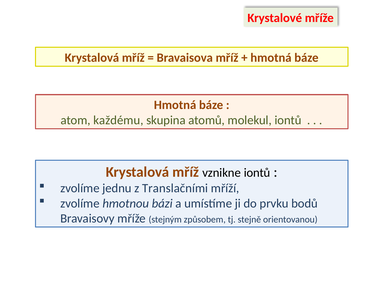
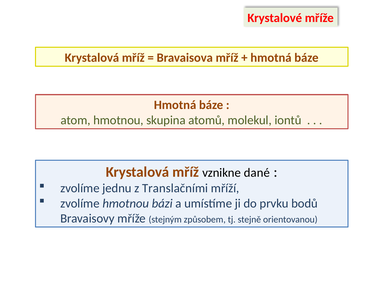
atom každému: každému -> hmotnou
vznikne iontů: iontů -> dané
